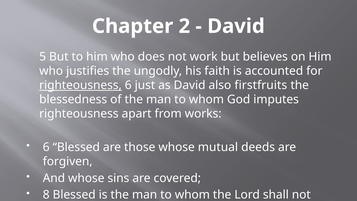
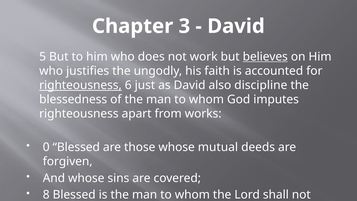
2: 2 -> 3
believes underline: none -> present
firstfruits: firstfruits -> discipline
6 at (46, 147): 6 -> 0
